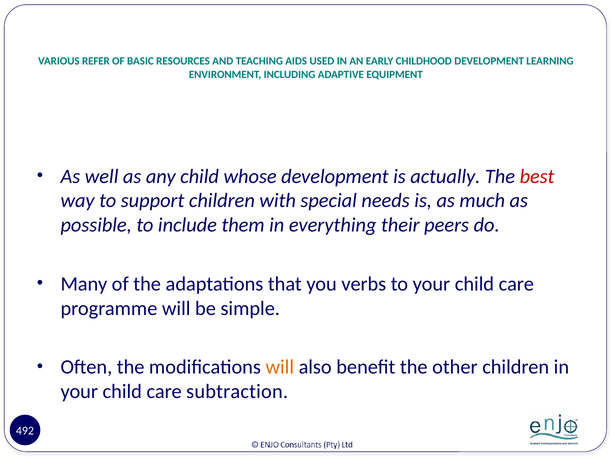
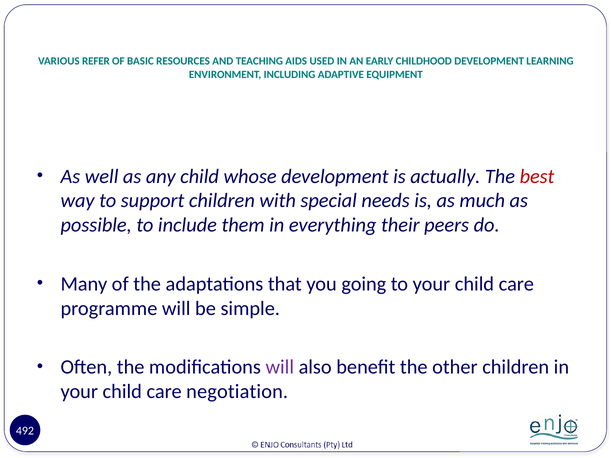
verbs: verbs -> going
will at (280, 367) colour: orange -> purple
subtraction: subtraction -> negotiation
